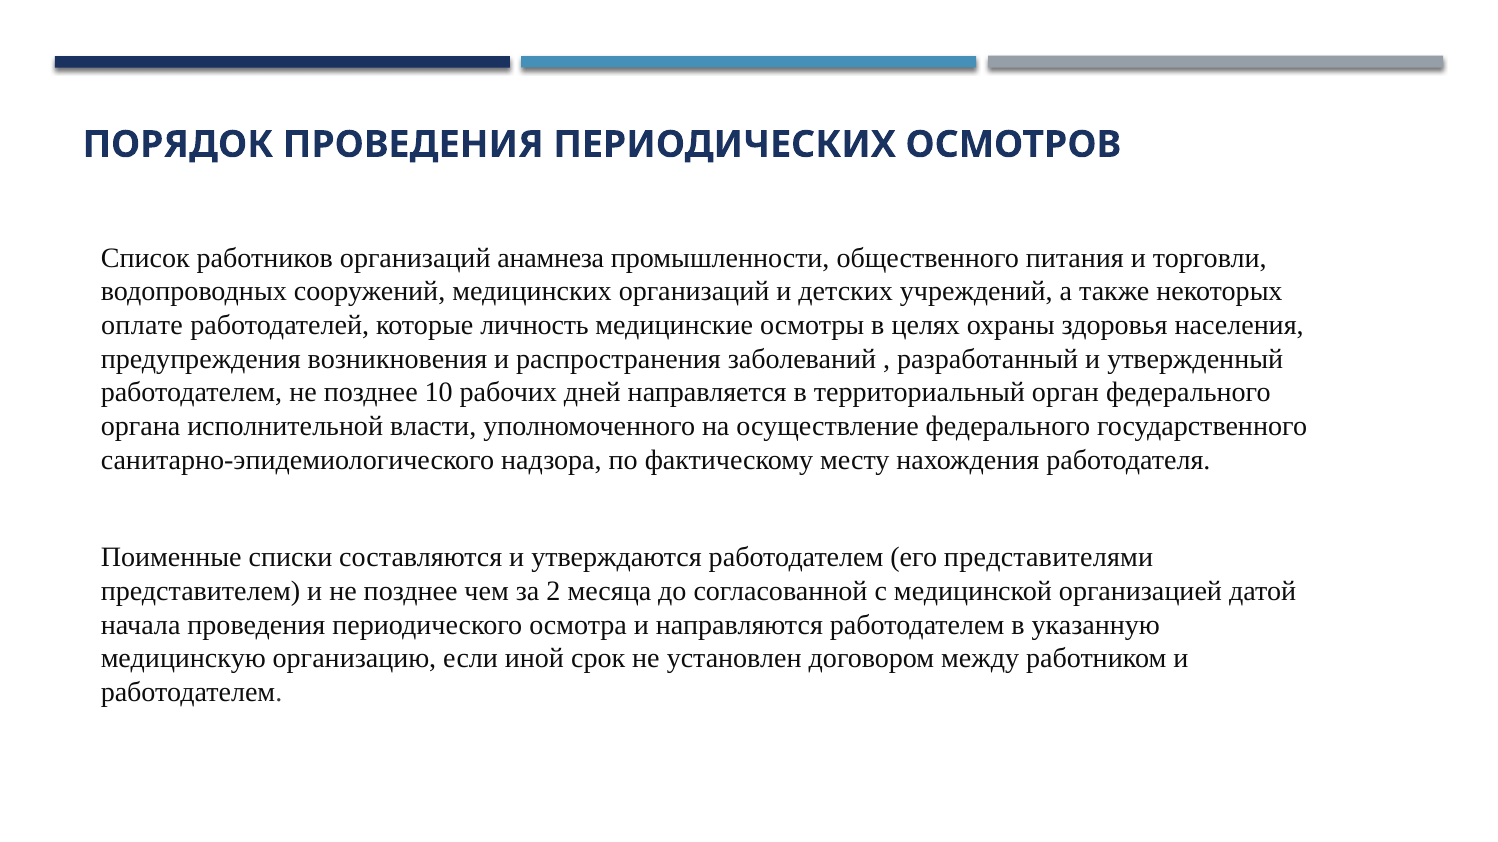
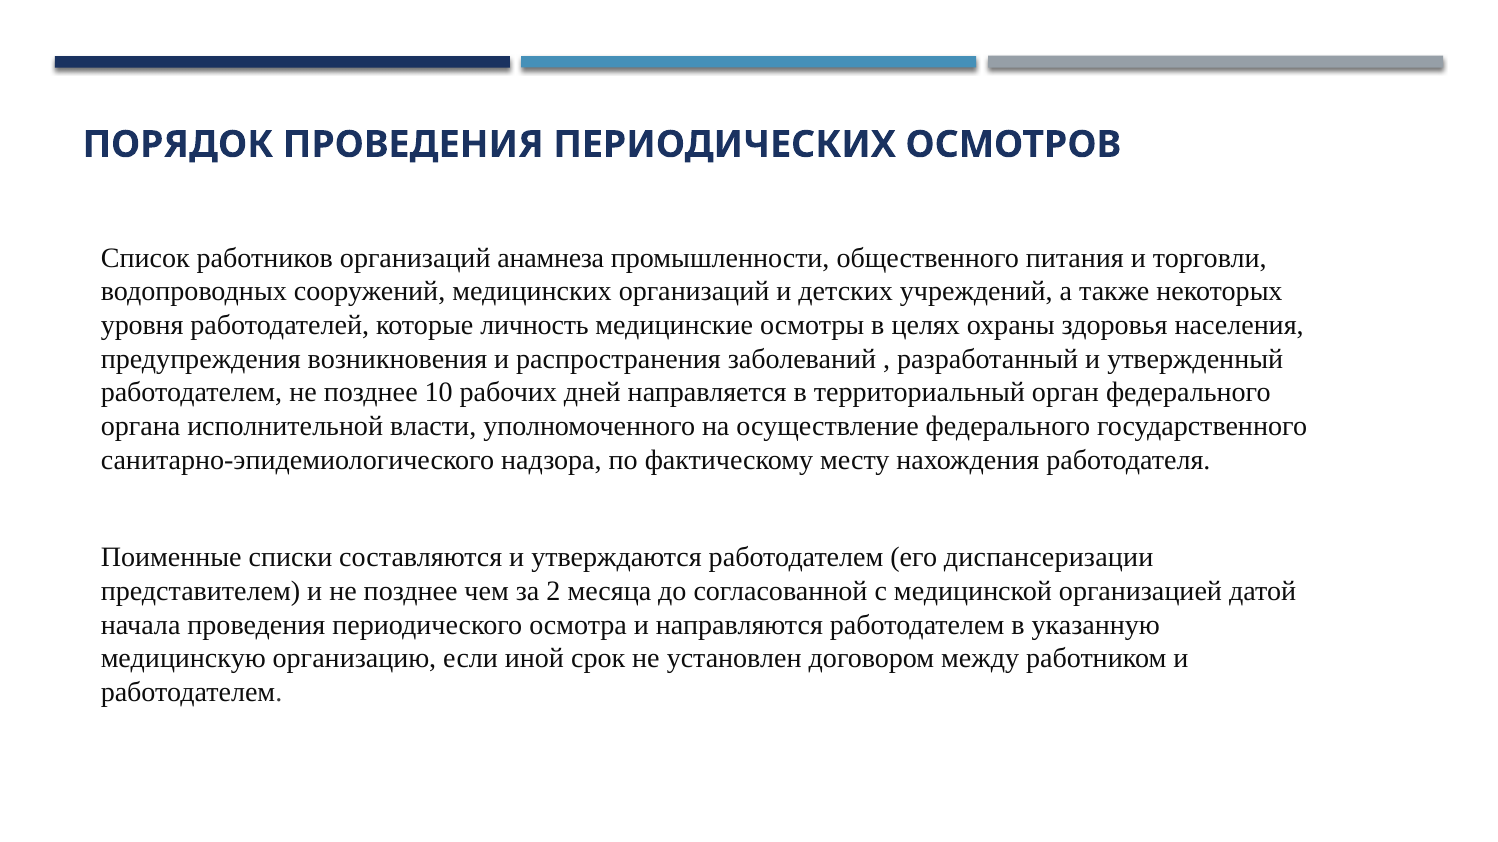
оплате: оплате -> уровня
представителями: представителями -> диспансеризации
